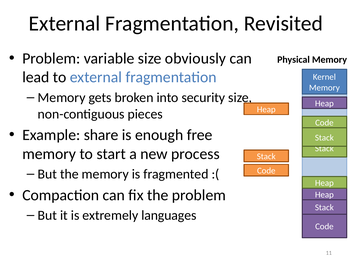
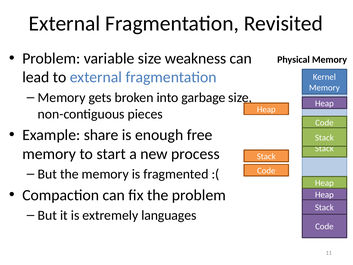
obviously: obviously -> weakness
security: security -> garbage
